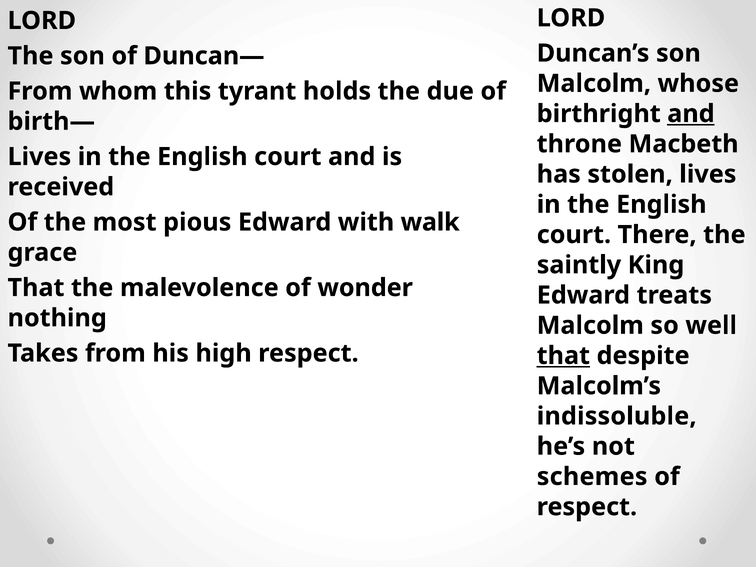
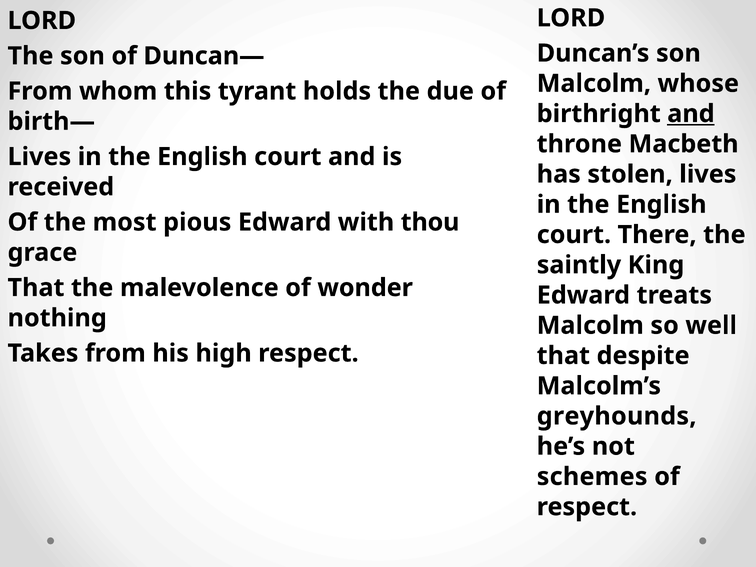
walk: walk -> thou
that at (563, 356) underline: present -> none
indissoluble: indissoluble -> greyhounds
